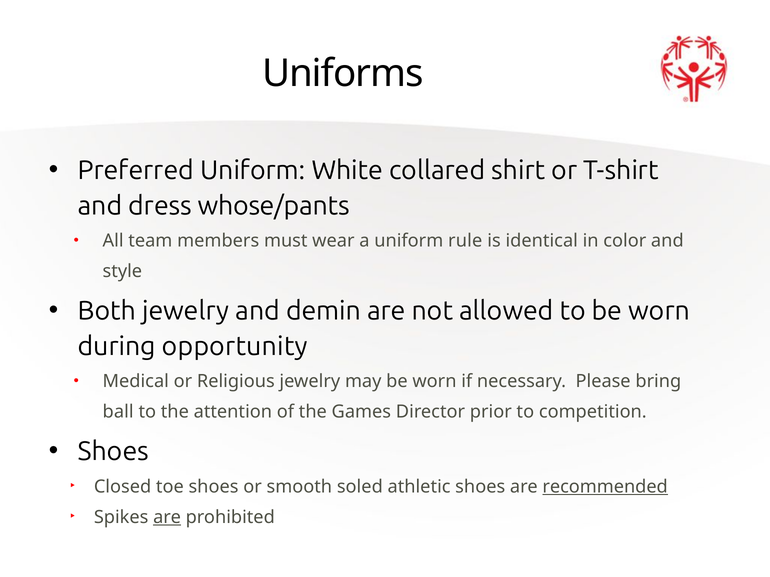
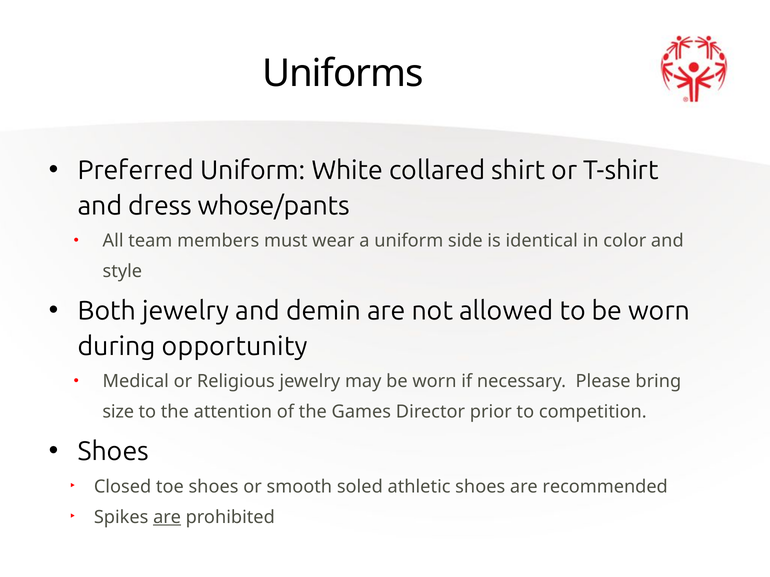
rule: rule -> side
ball: ball -> size
recommended underline: present -> none
